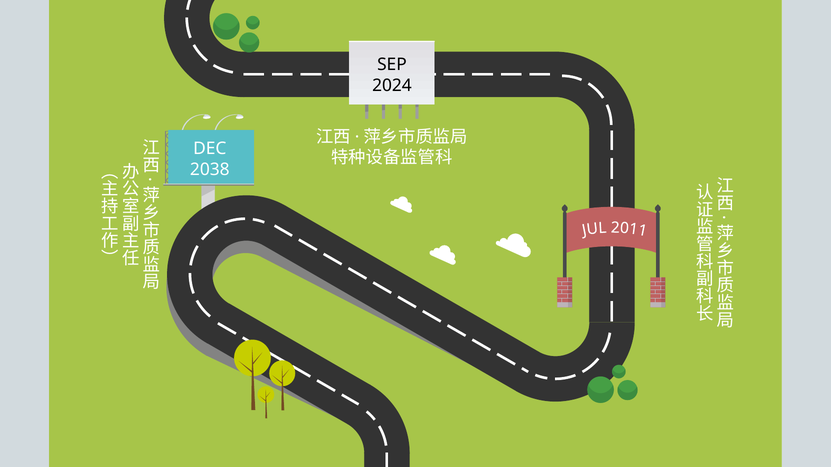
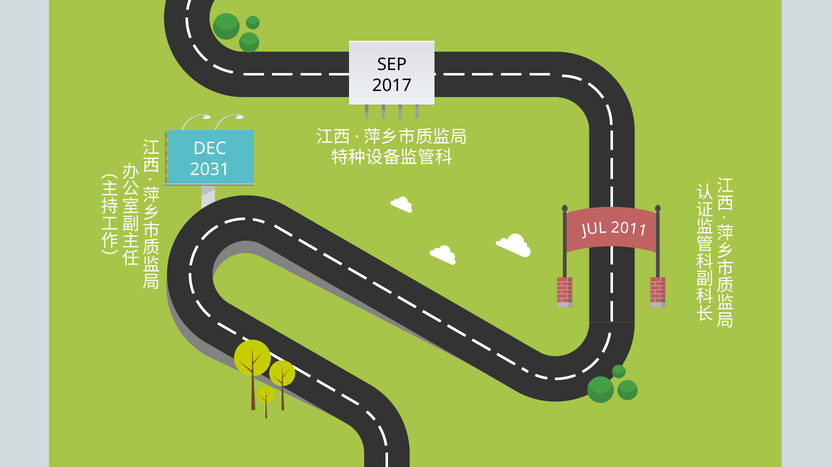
2024: 2024 -> 2017
2038: 2038 -> 2031
